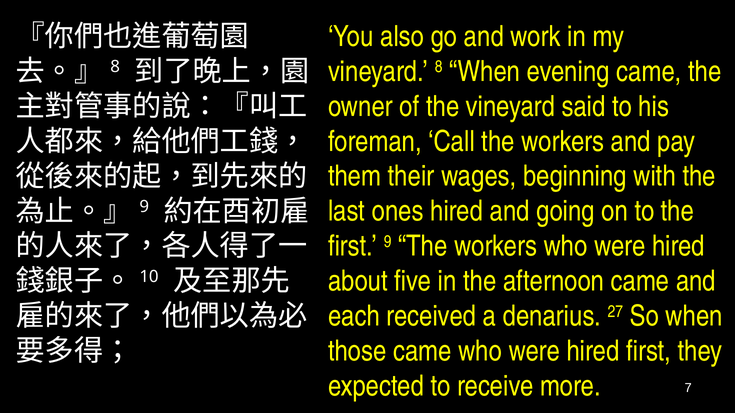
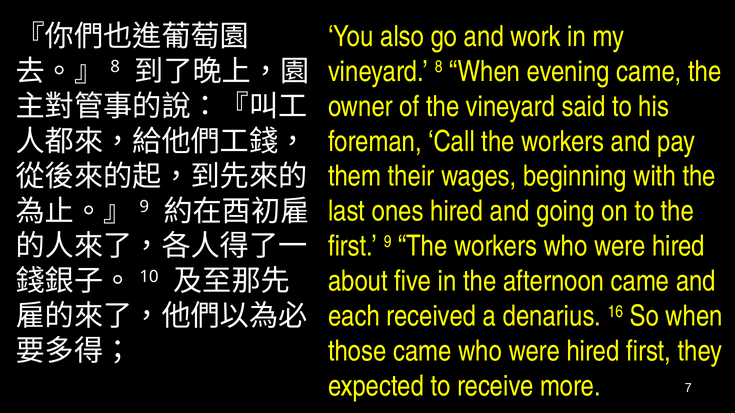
27: 27 -> 16
